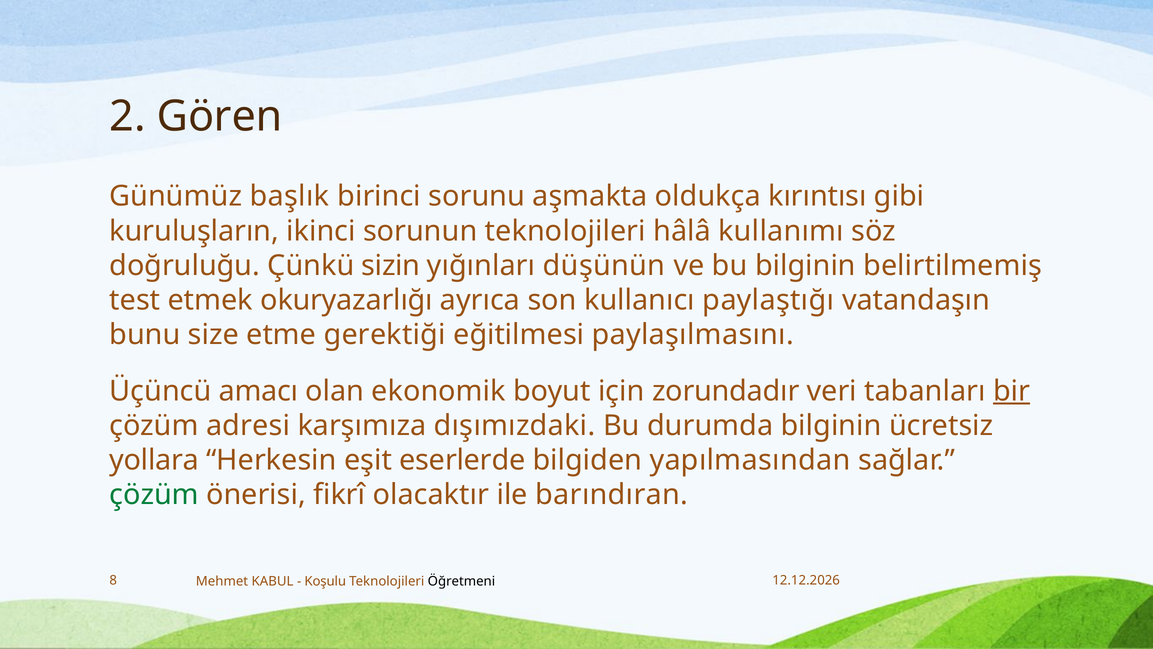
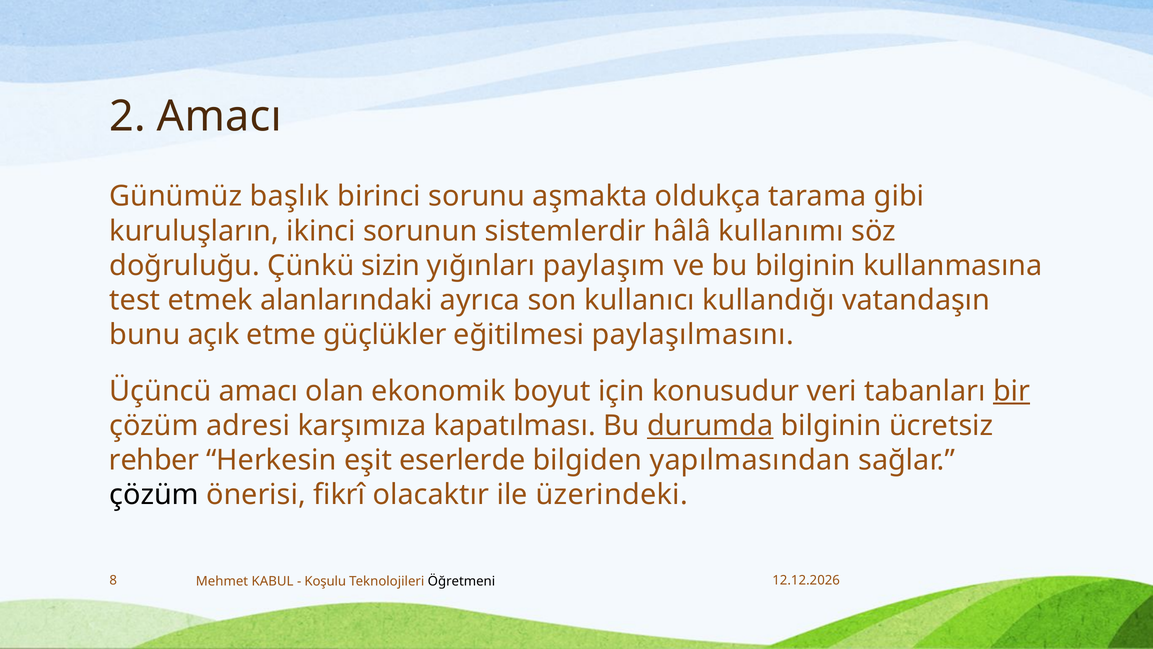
2 Gören: Gören -> Amacı
kırıntısı: kırıntısı -> tarama
sorunun teknolojileri: teknolojileri -> sistemlerdir
düşünün: düşünün -> paylaşım
belirtilmemiş: belirtilmemiş -> kullanmasına
okuryazarlığı: okuryazarlığı -> alanlarındaki
paylaştığı: paylaştığı -> kullandığı
size: size -> açık
gerektiği: gerektiği -> güçlükler
zorundadır: zorundadır -> konusudur
dışımızdaki: dışımızdaki -> kapatılması
durumda underline: none -> present
yollara: yollara -> rehber
çözüm at (154, 495) colour: green -> black
barındıran: barındıran -> üzerindeki
